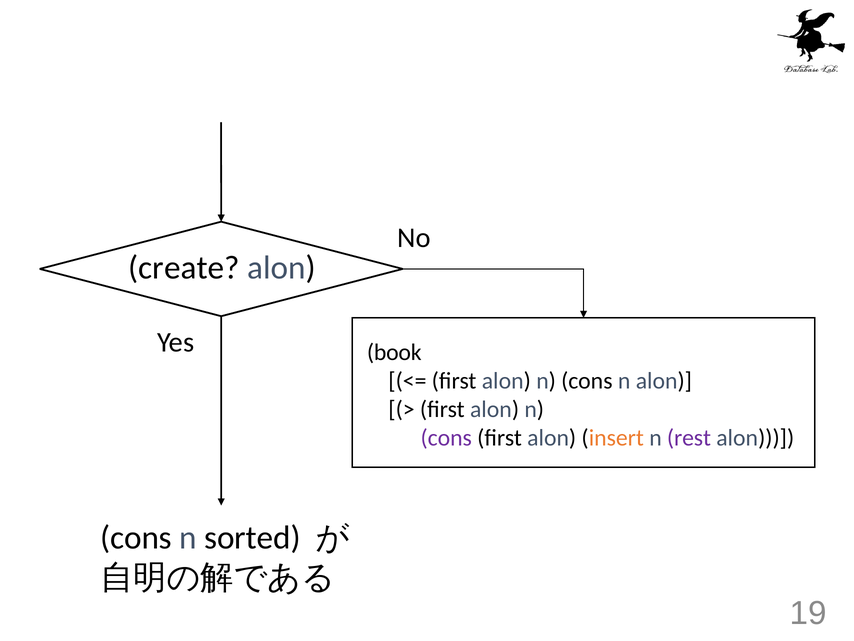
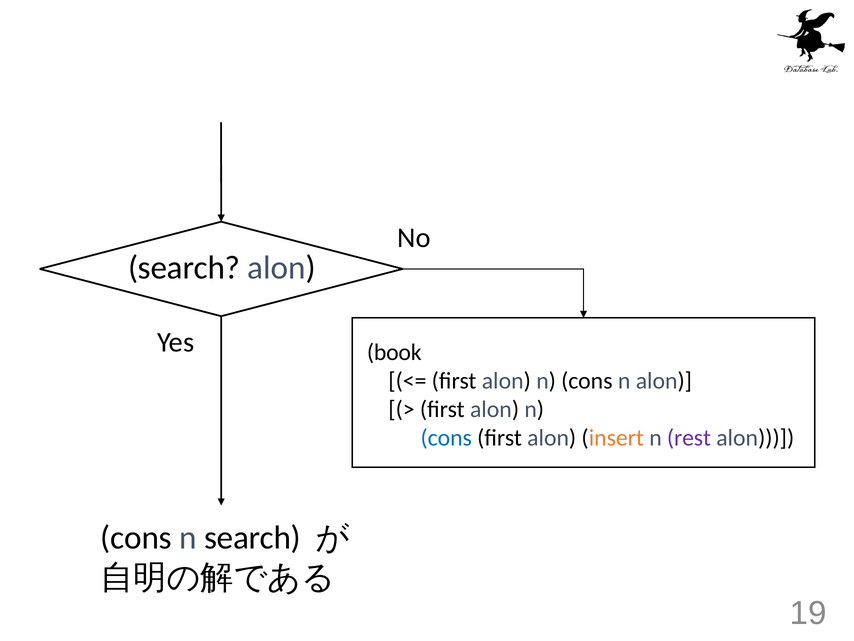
create at (184, 268): create -> search
cons at (446, 437) colour: purple -> blue
n sorted: sorted -> search
